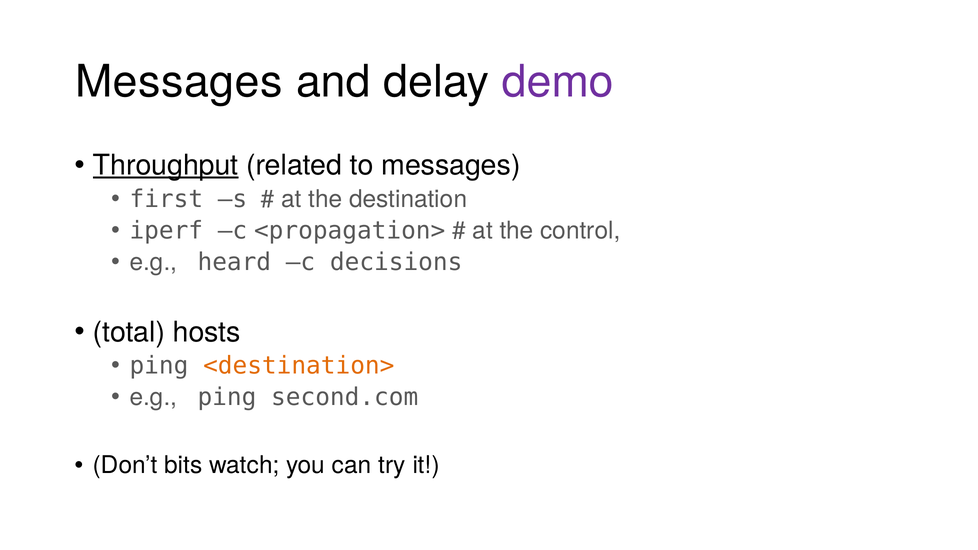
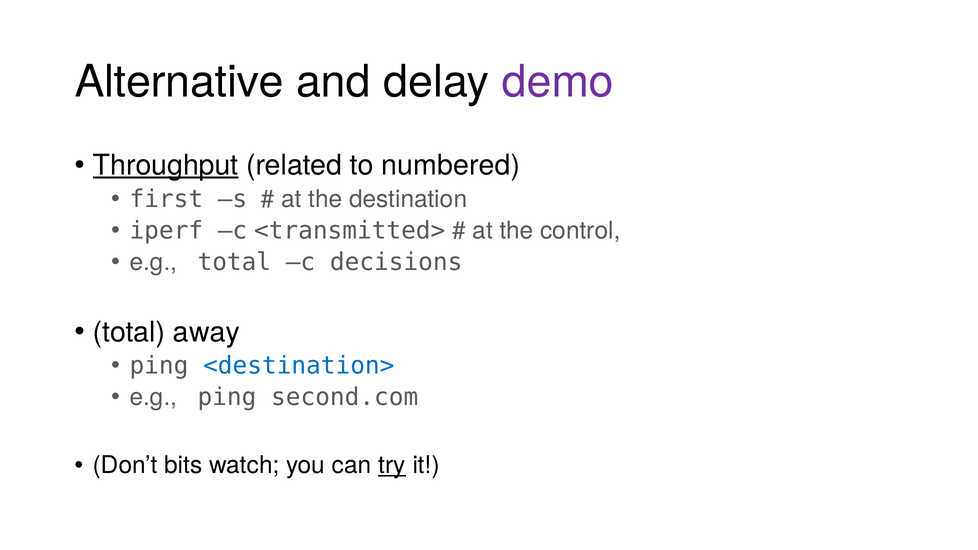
Messages at (179, 82): Messages -> Alternative
to messages: messages -> numbered
<propagation>: <propagation> -> <transmitted>
e.g heard: heard -> total
hosts: hosts -> away
<destination> colour: orange -> blue
try underline: none -> present
